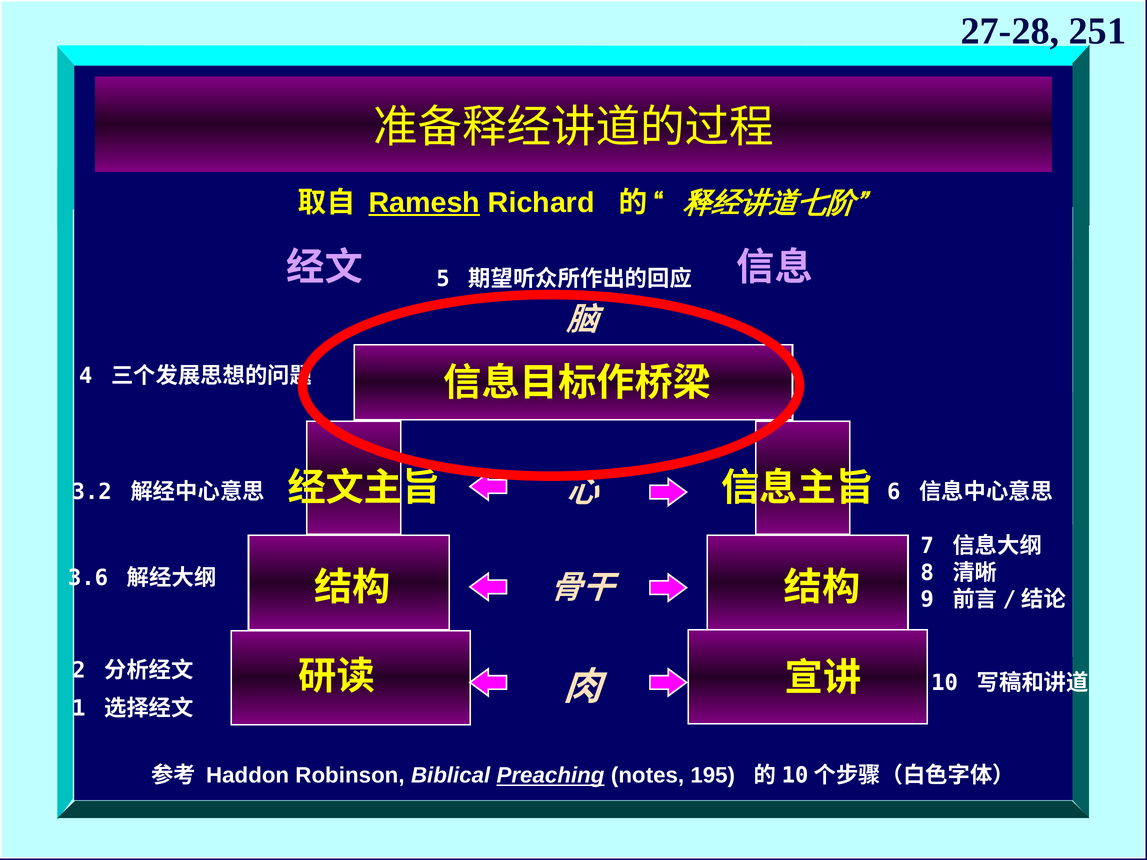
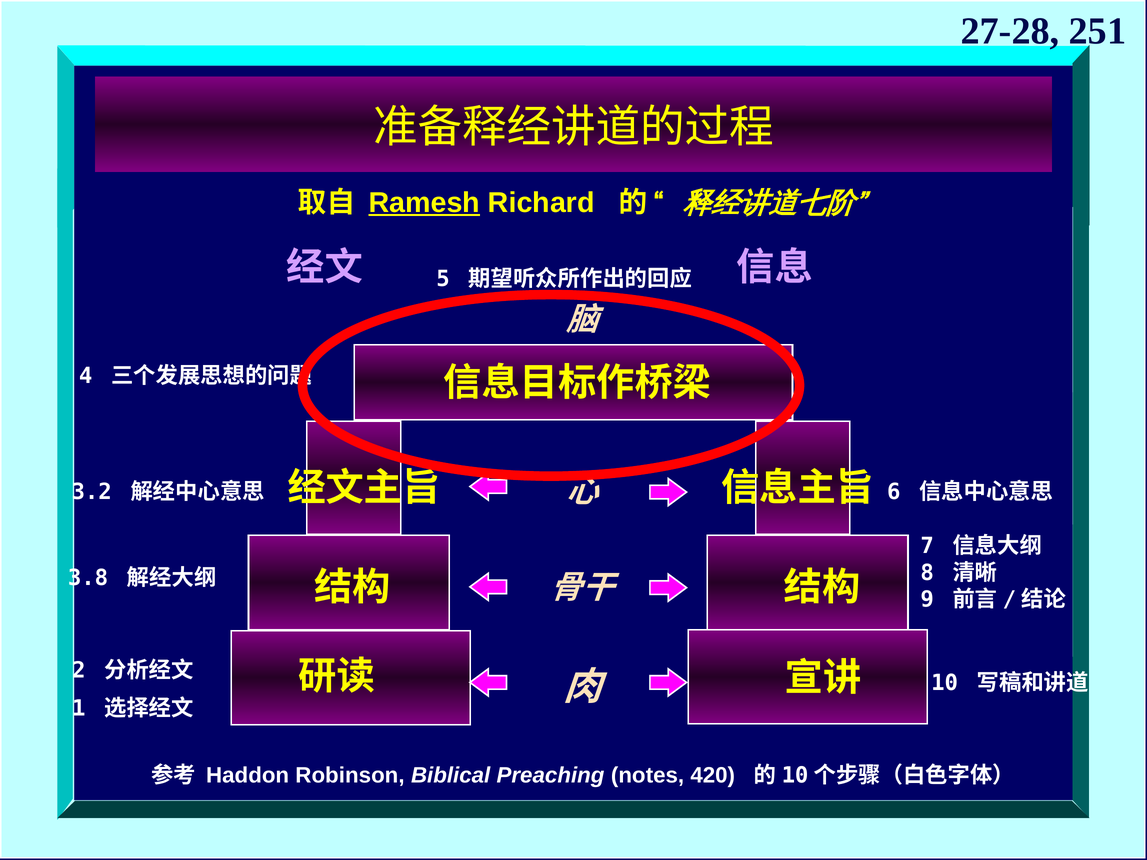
3.6: 3.6 -> 3.8
Preaching underline: present -> none
195: 195 -> 420
